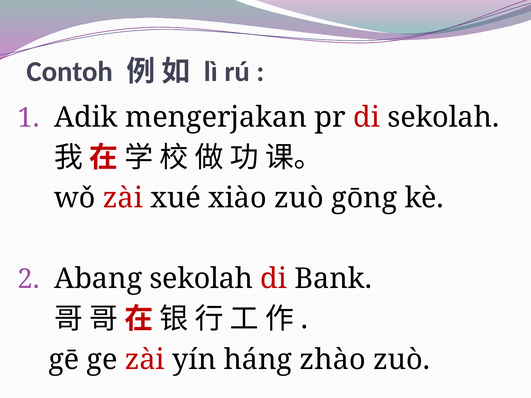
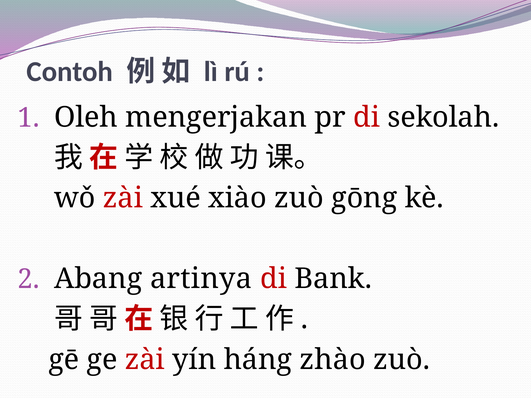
Adik: Adik -> Oleh
Abang sekolah: sekolah -> artinya
